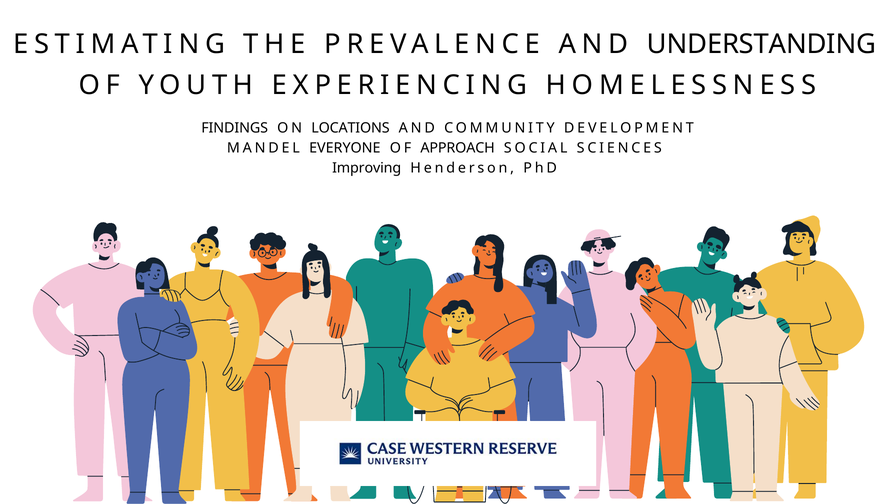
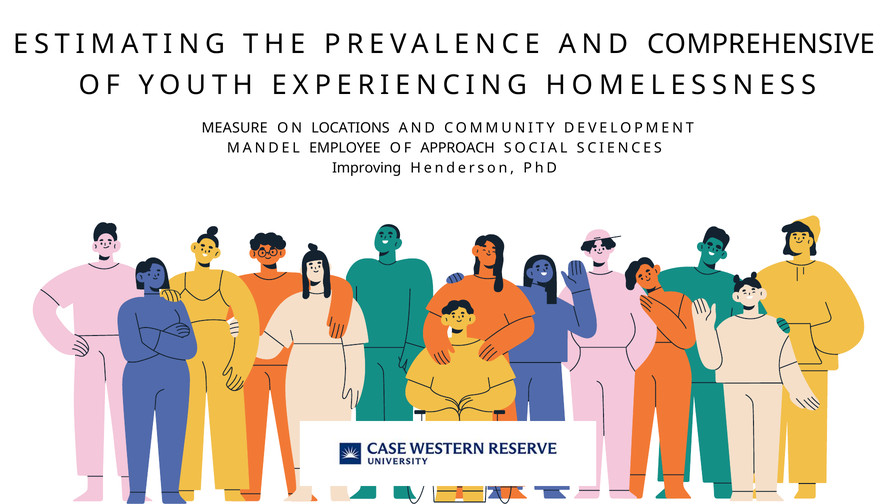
UNDERSTANDING: UNDERSTANDING -> COMPREHENSIVE
FINDINGS: FINDINGS -> MEASURE
EVERYONE: EVERYONE -> EMPLOYEE
